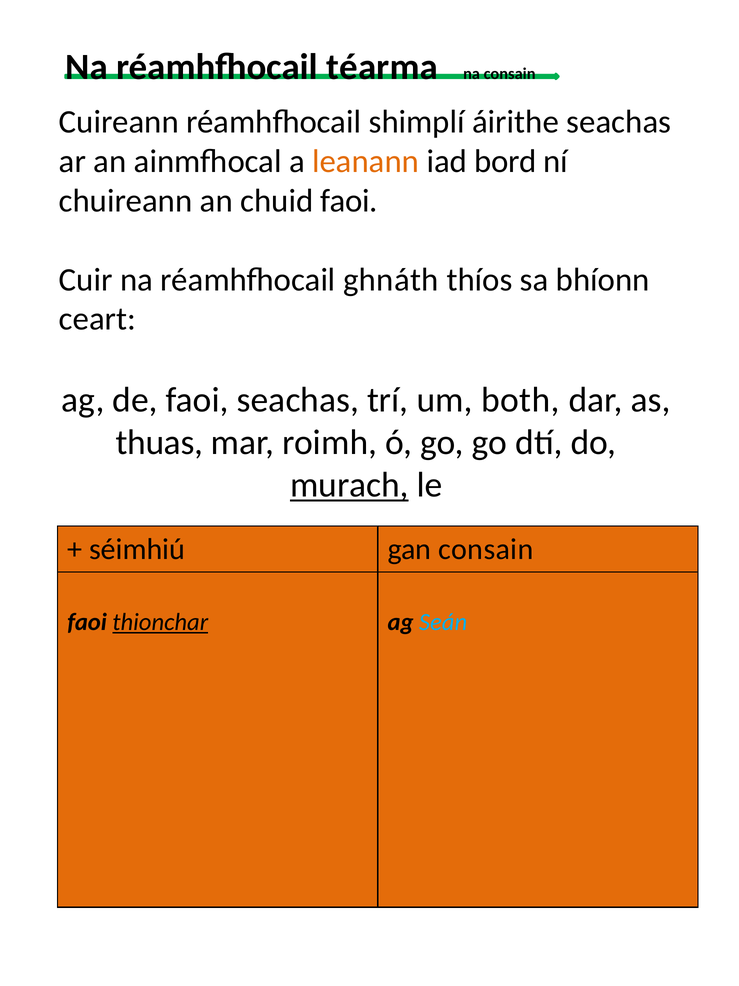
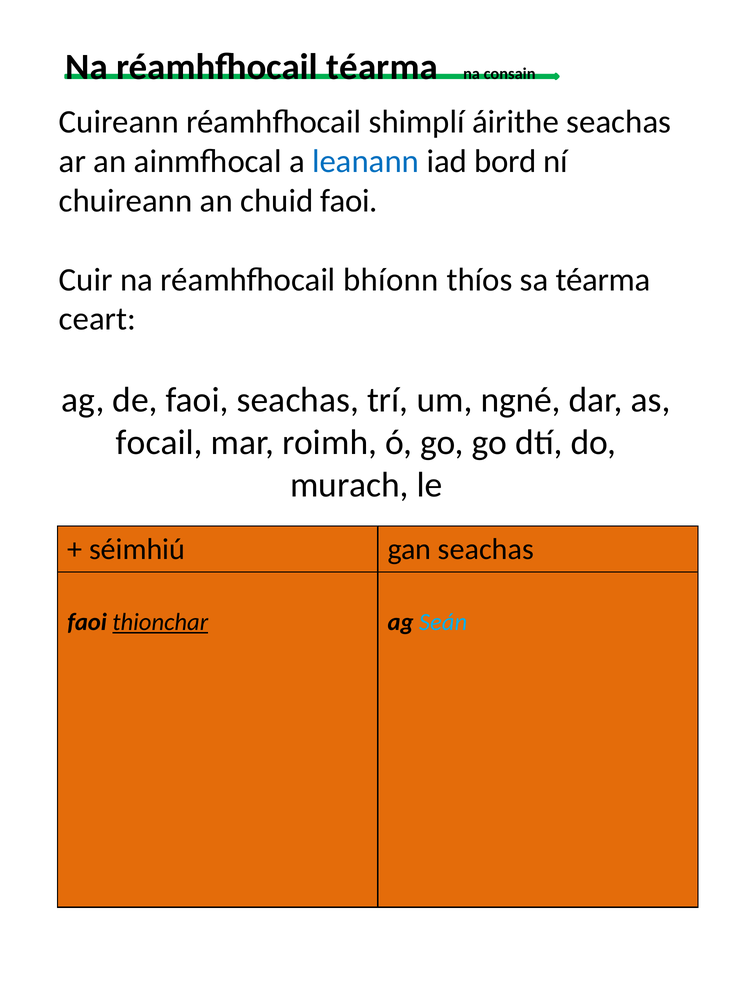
leanann colour: orange -> blue
ghnáth: ghnáth -> bhíonn
sa bhíonn: bhíonn -> téarma
both: both -> ngné
thuas: thuas -> focail
murach underline: present -> none
gan consain: consain -> seachas
